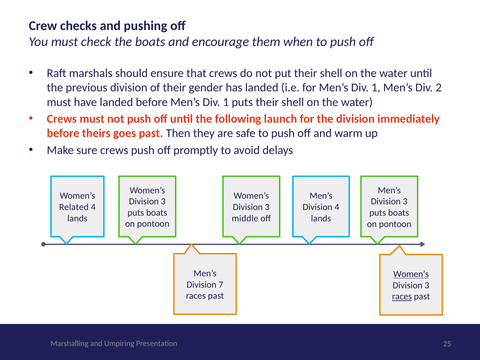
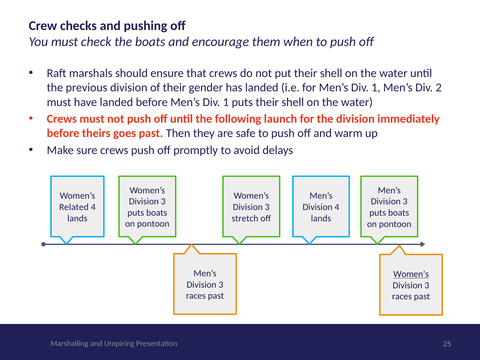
middle: middle -> stretch
7 at (221, 285): 7 -> 3
races at (402, 297) underline: present -> none
